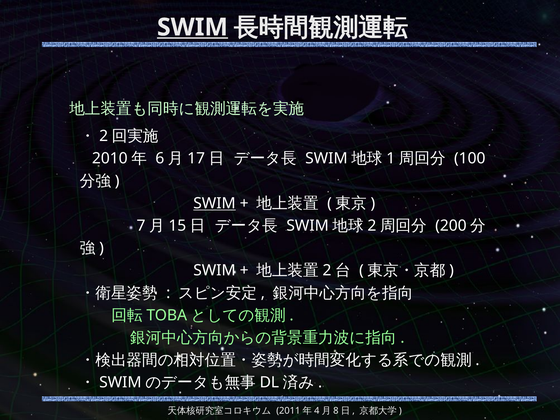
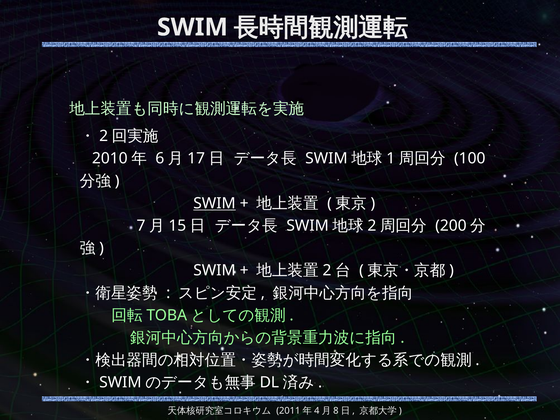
SWIM at (192, 27) underline: present -> none
